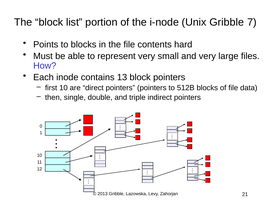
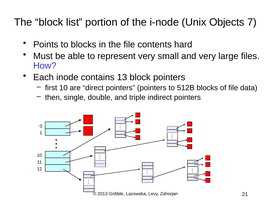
Unix Gribble: Gribble -> Objects
